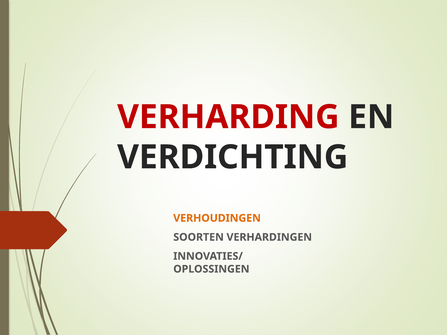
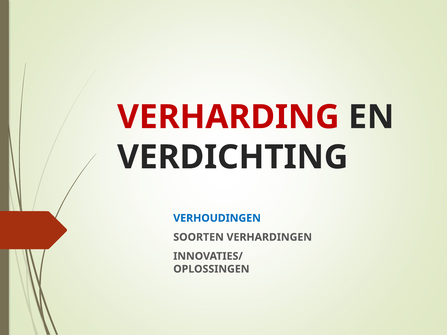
VERHOUDINGEN colour: orange -> blue
